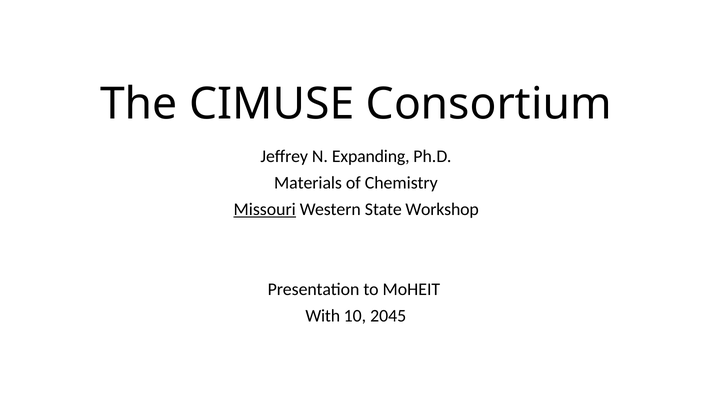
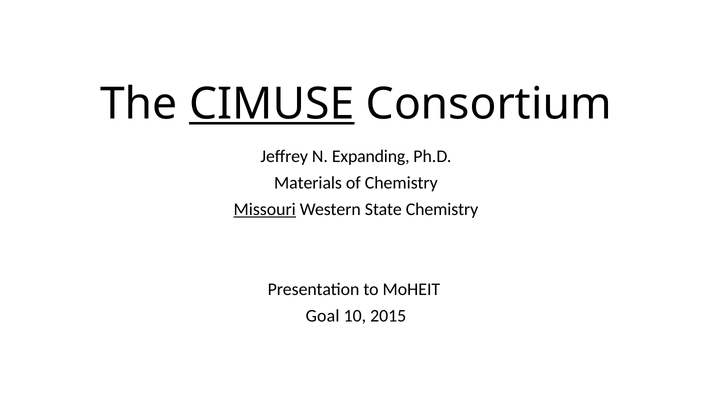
CIMUSE underline: none -> present
State Workshop: Workshop -> Chemistry
With: With -> Goal
2045: 2045 -> 2015
